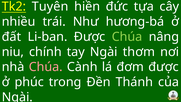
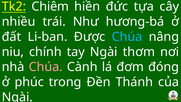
Tuyên: Tuyên -> Chiêm
Chúa at (127, 37) colour: light green -> light blue
đơm được: được -> đóng
